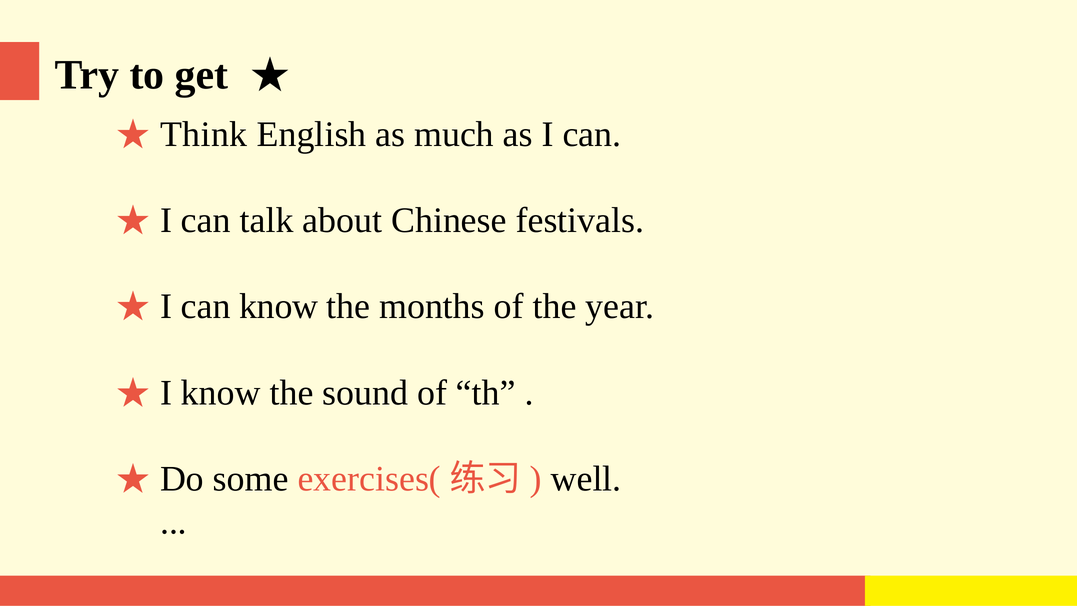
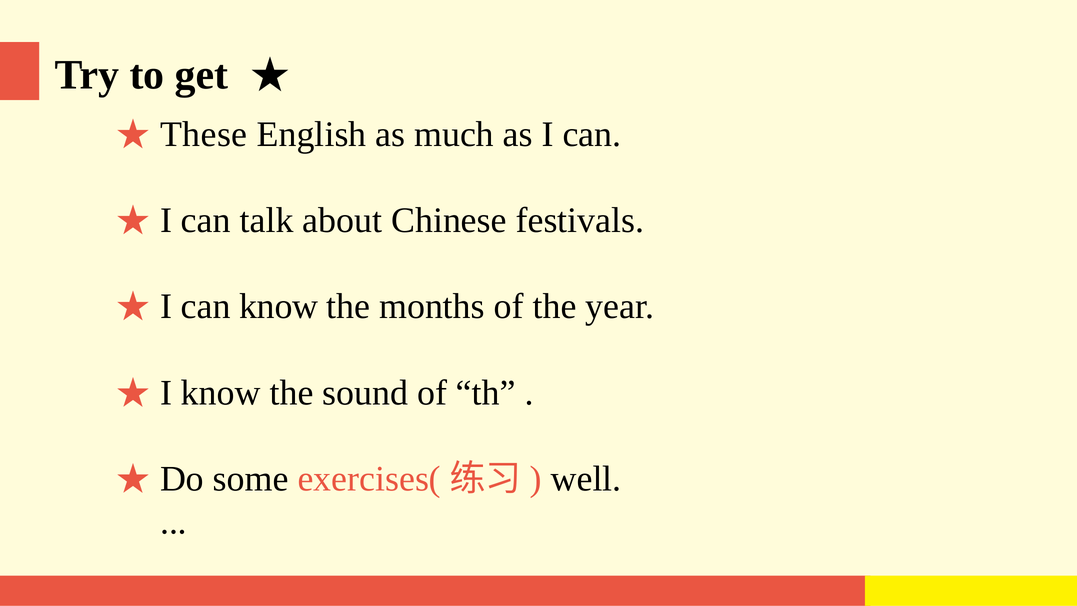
Think: Think -> These
